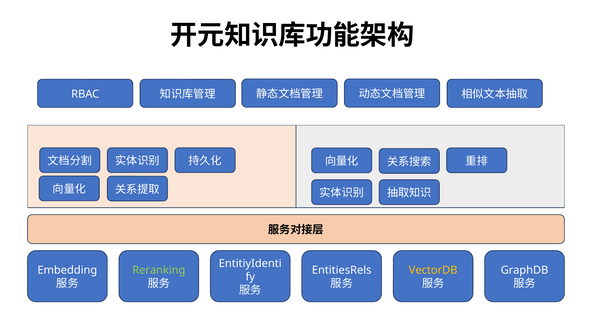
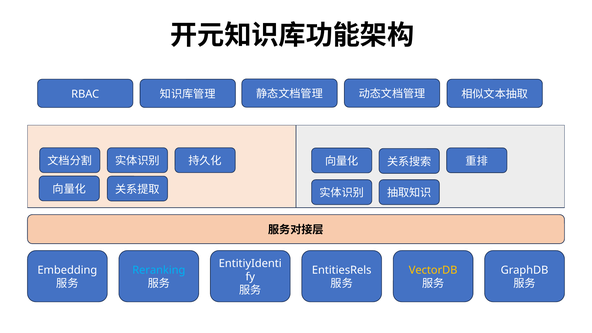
Reranking colour: light green -> light blue
